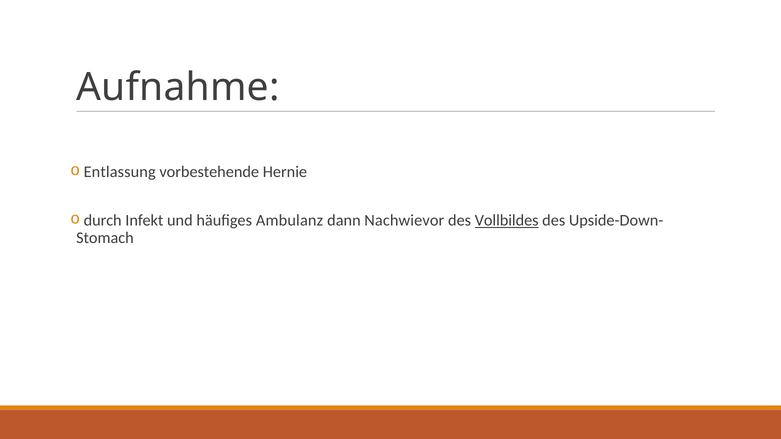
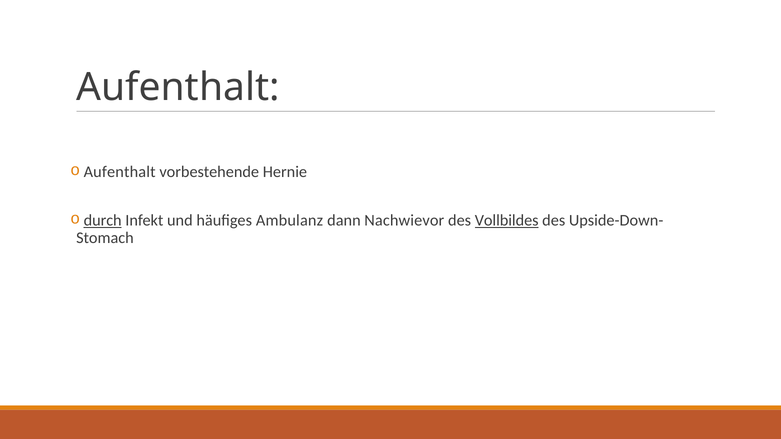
Aufnahme at (178, 87): Aufnahme -> Aufenthalt
Entlassung at (120, 172): Entlassung -> Aufenthalt
durch underline: none -> present
